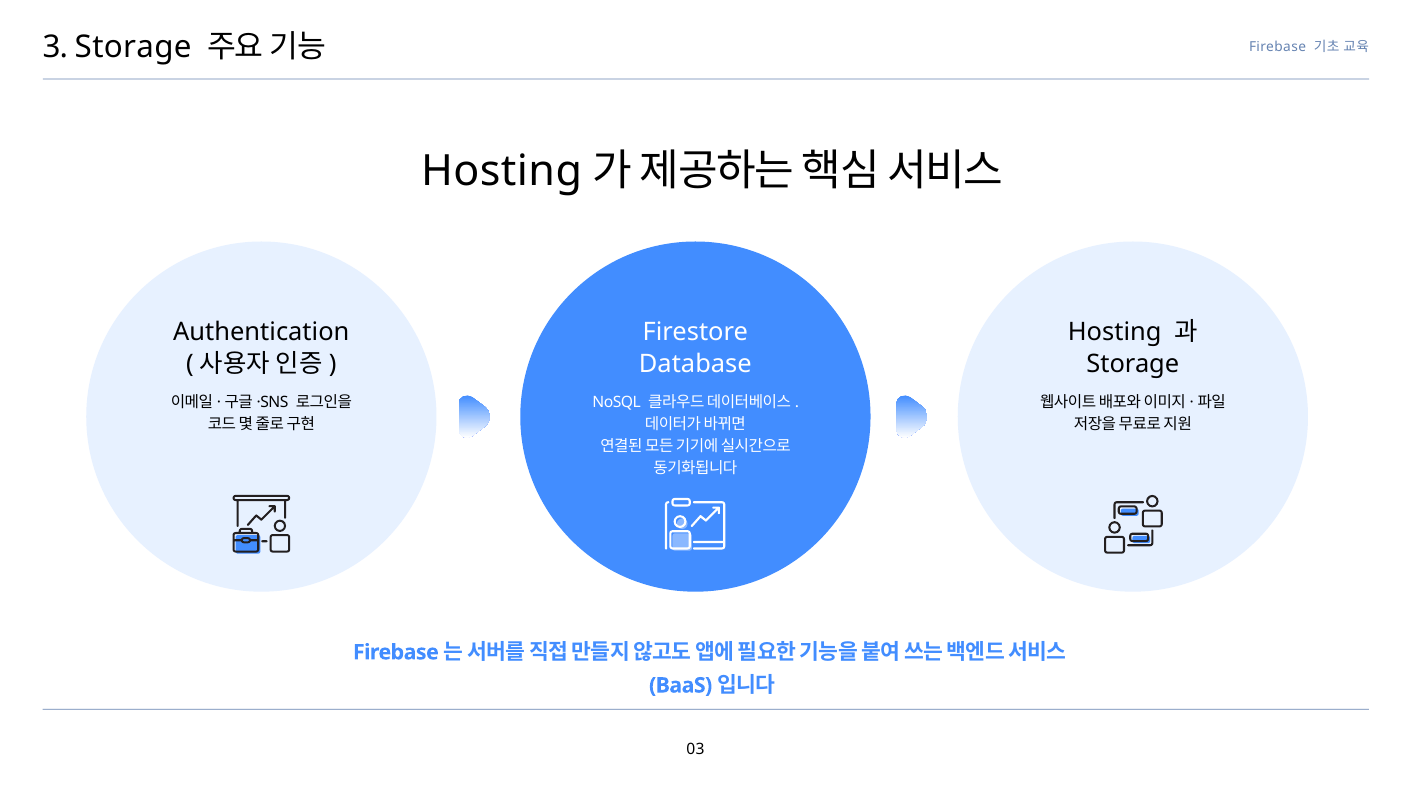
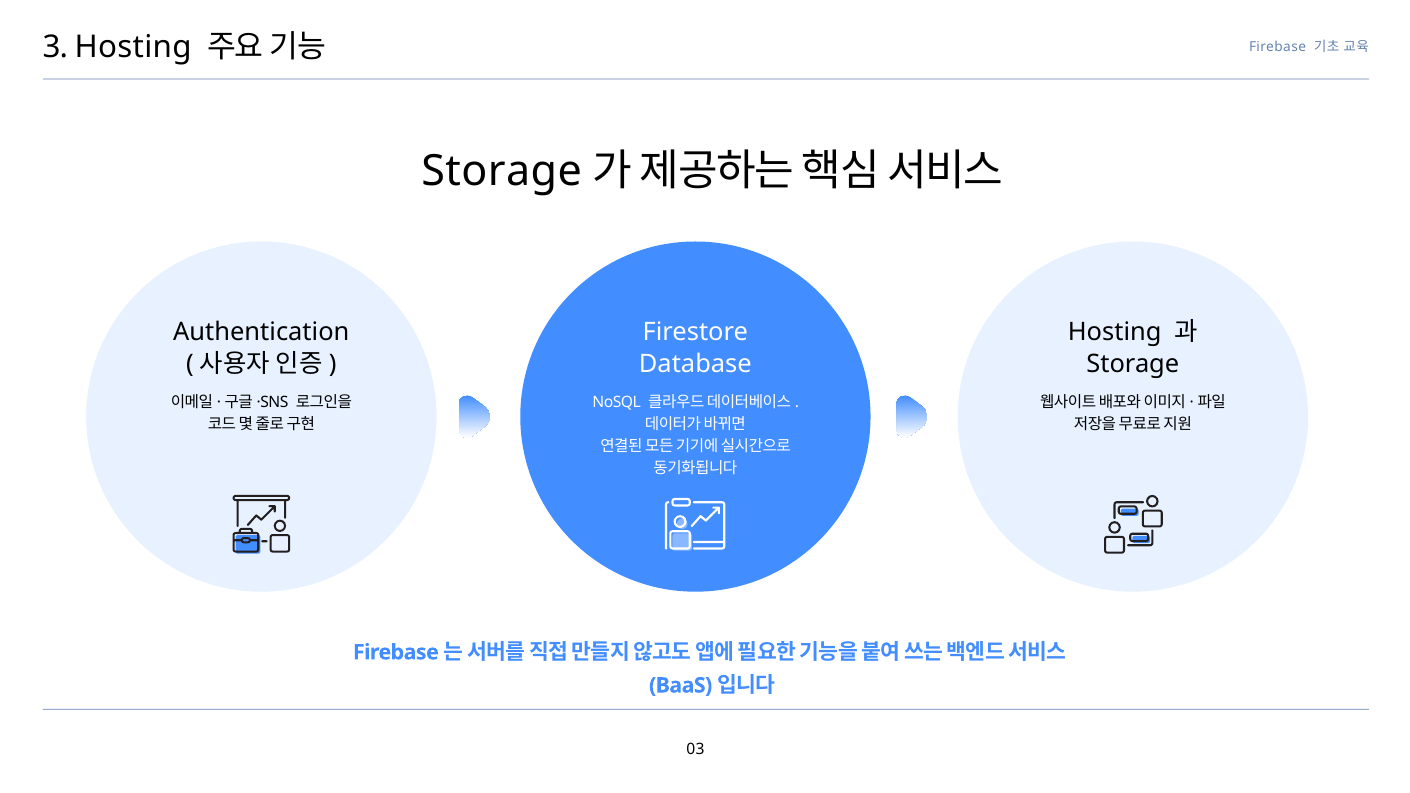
3 Storage: Storage -> Hosting
Hosting at (502, 172): Hosting -> Storage
